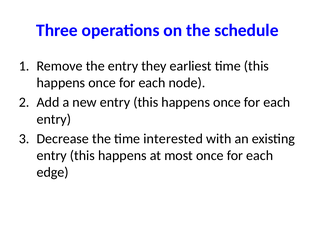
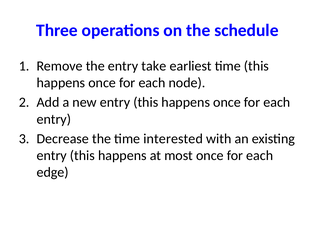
they: they -> take
